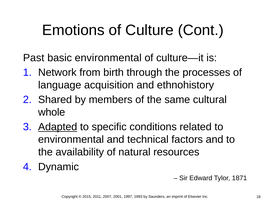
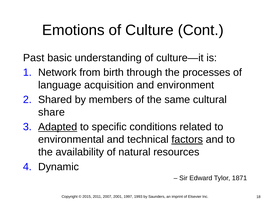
basic environmental: environmental -> understanding
ethnohistory: ethnohistory -> environment
whole: whole -> share
factors underline: none -> present
